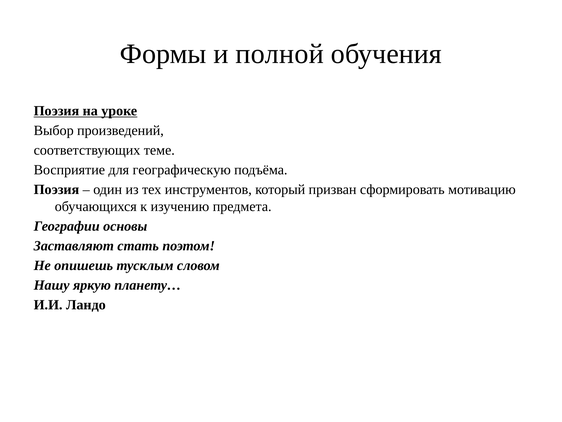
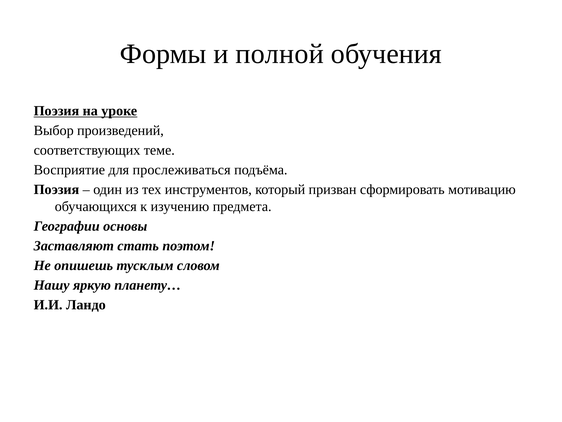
географическую: географическую -> прослеживаться
